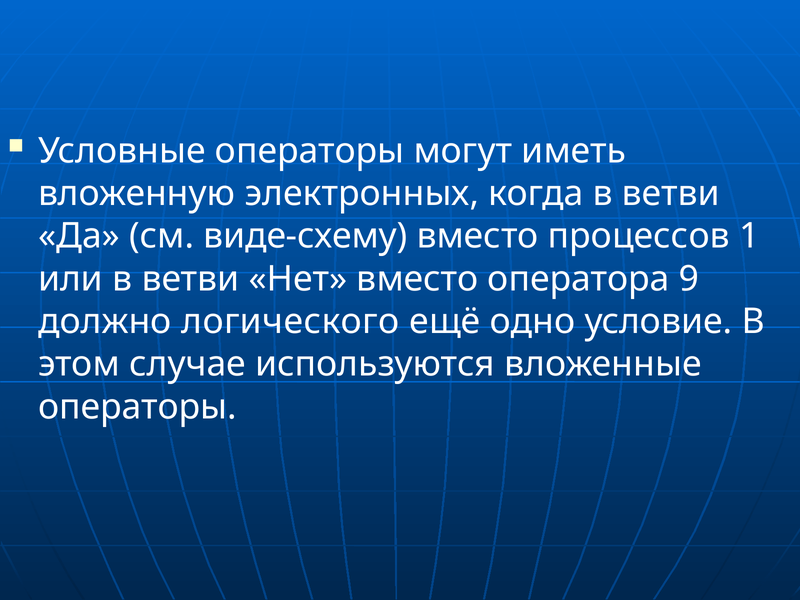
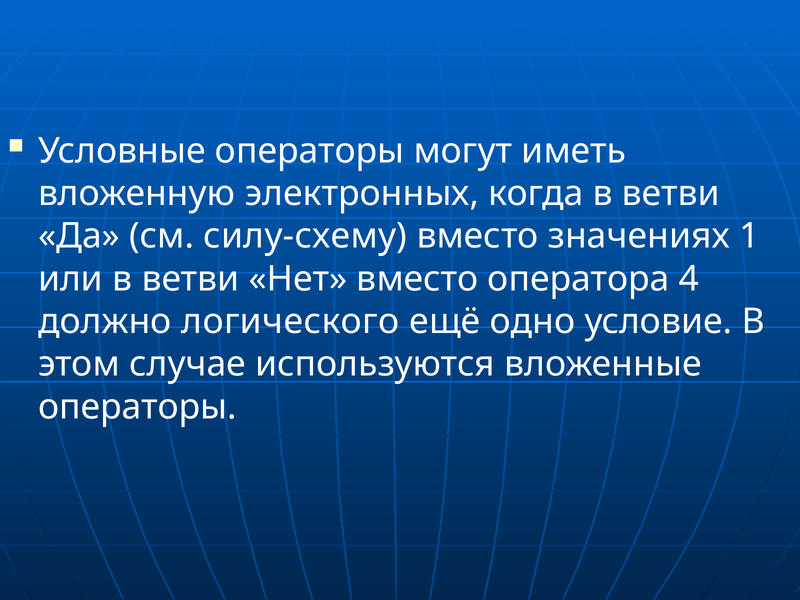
виде-схему: виде-схему -> силу-схему
процессов: процессов -> значениях
9: 9 -> 4
